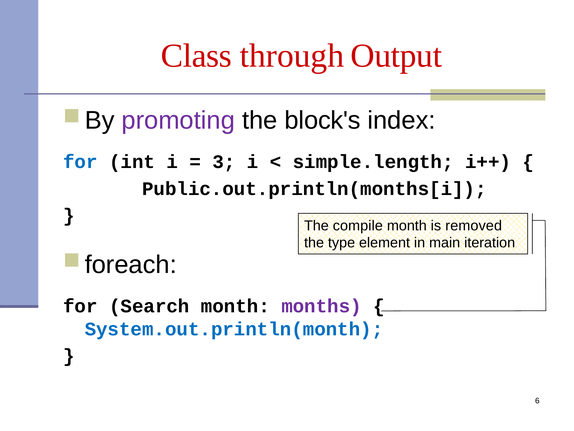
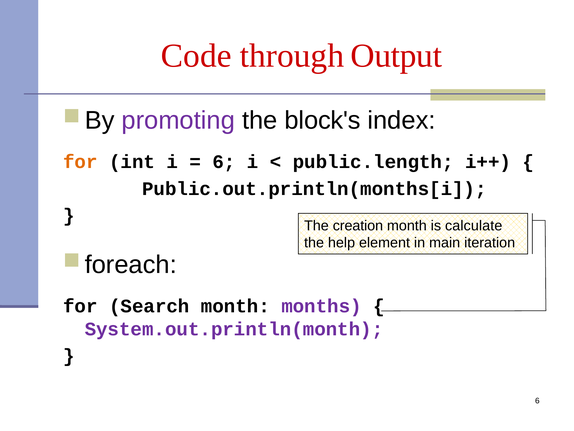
Class: Class -> Code
for at (80, 162) colour: blue -> orange
3 at (224, 162): 3 -> 6
simple.length: simple.length -> public.length
compile: compile -> creation
removed: removed -> calculate
type: type -> help
System.out.println(month colour: blue -> purple
